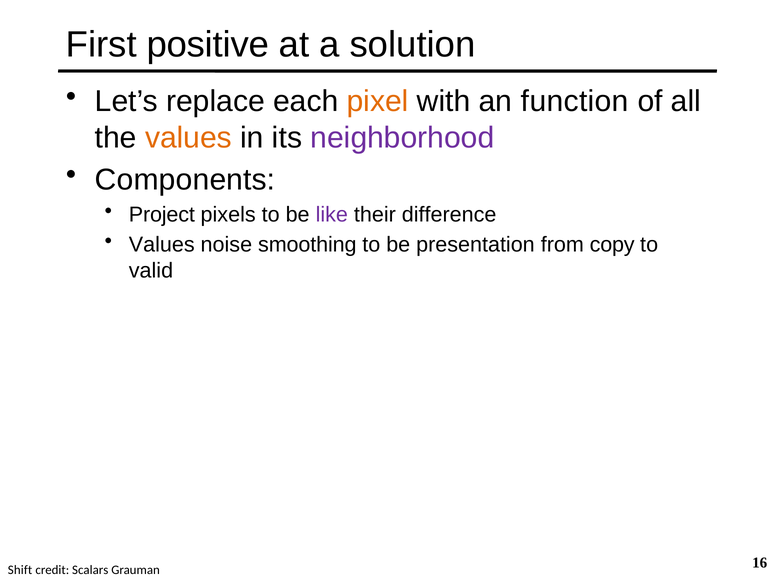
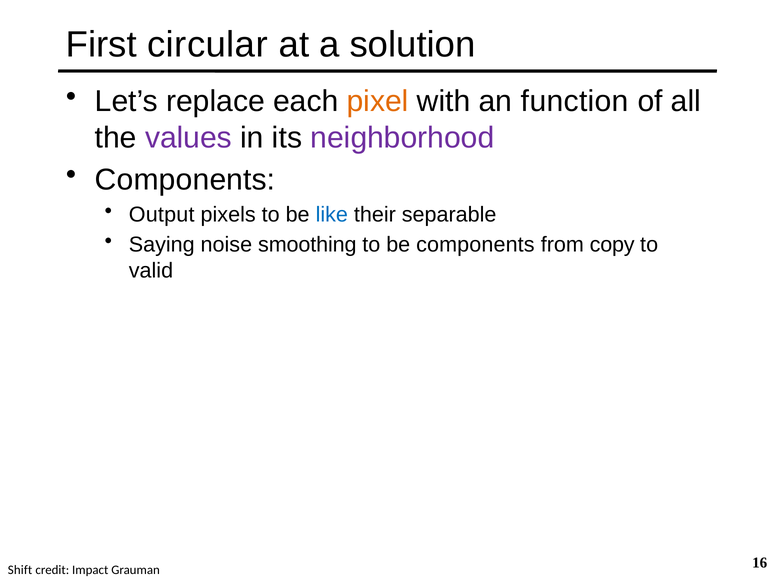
positive: positive -> circular
values at (189, 138) colour: orange -> purple
Project: Project -> Output
like colour: purple -> blue
difference: difference -> separable
Values at (162, 245): Values -> Saying
be presentation: presentation -> components
Scalars: Scalars -> Impact
